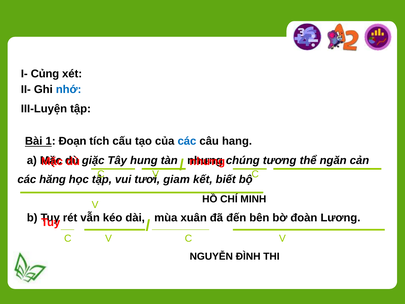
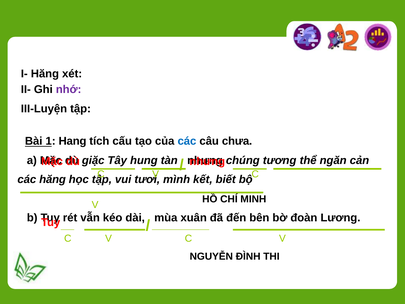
I- Củng: Củng -> Hăng
nhớ colour: blue -> purple
Đoạn: Đoạn -> Hang
hang: hang -> chưa
giam: giam -> mình
